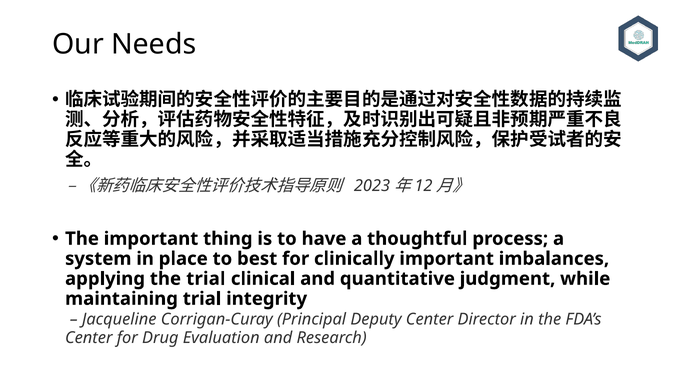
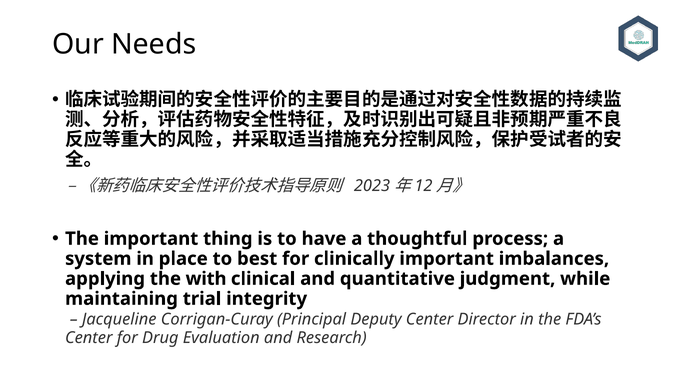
the trial: trial -> with
